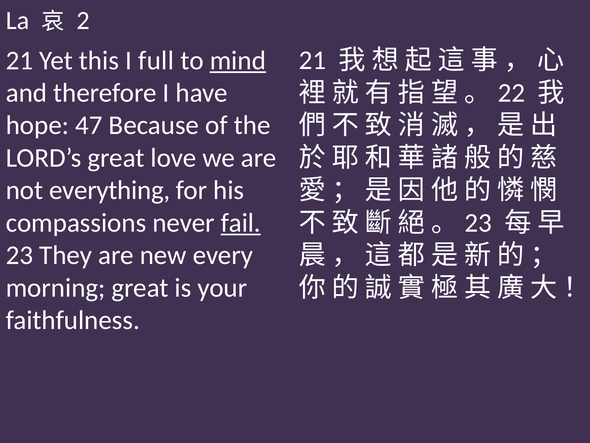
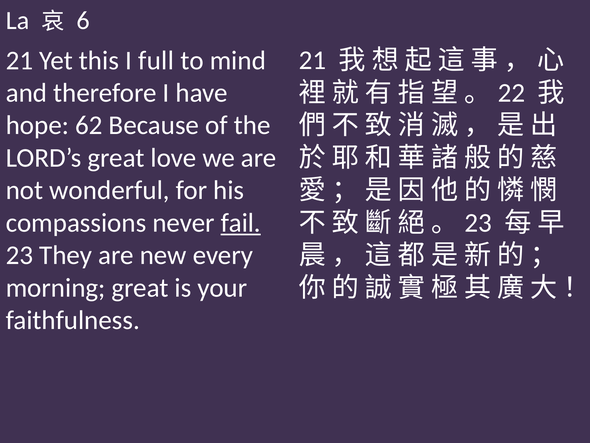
2: 2 -> 6
mind underline: present -> none
47: 47 -> 62
everything: everything -> wonderful
